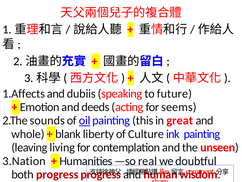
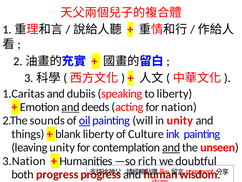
1.Affects: 1.Affects -> 1.Caritas
to future: future -> liberty
and at (70, 107) underline: none -> present
seems: seems -> nation
this: this -> will
in great: great -> unity
whole: whole -> things
leaving living: living -> unity
and at (171, 147) underline: none -> present
real: real -> rich
